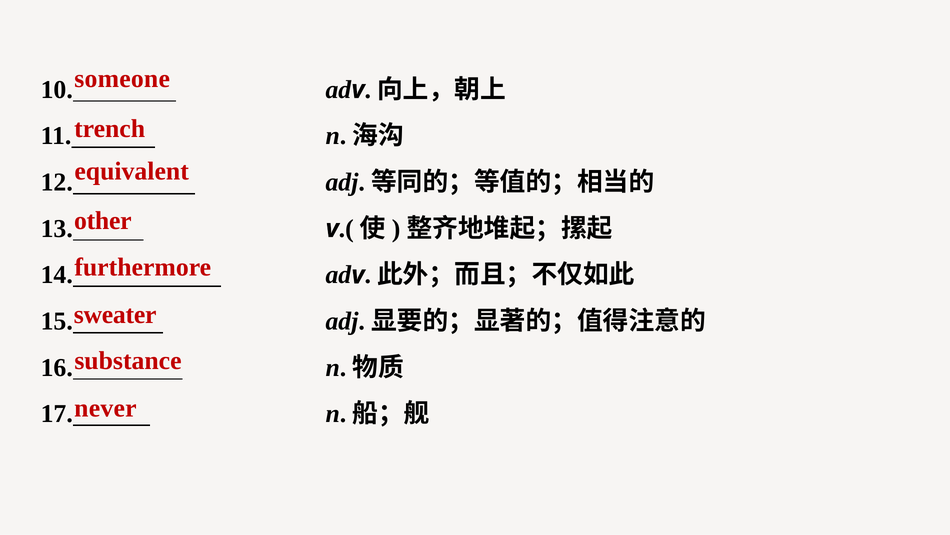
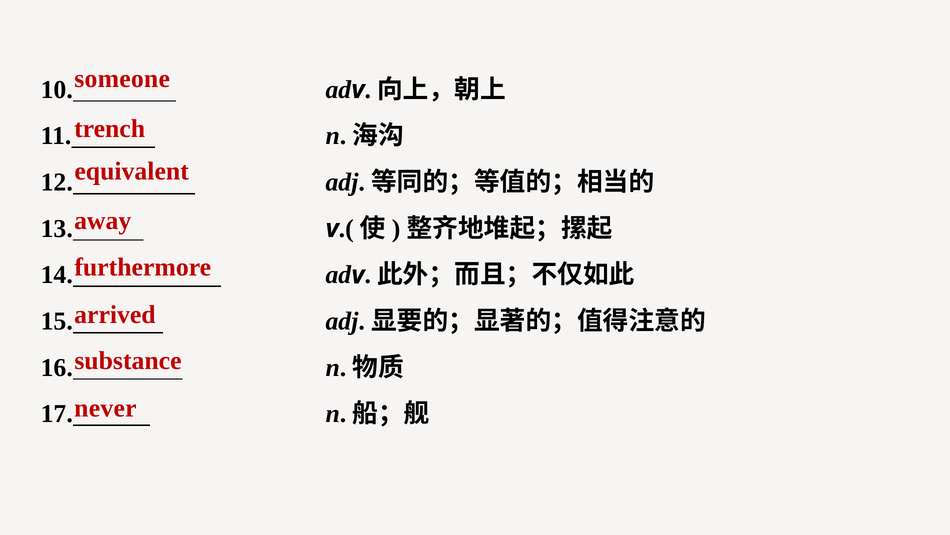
other: other -> away
sweater: sweater -> arrived
